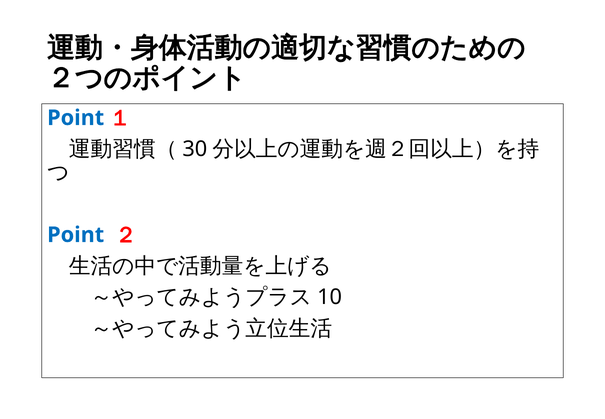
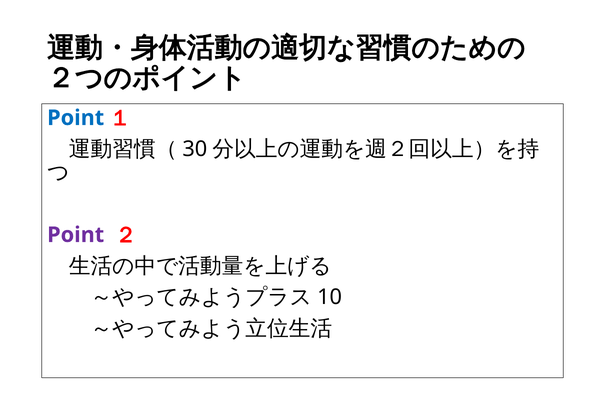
Point at (76, 235) colour: blue -> purple
